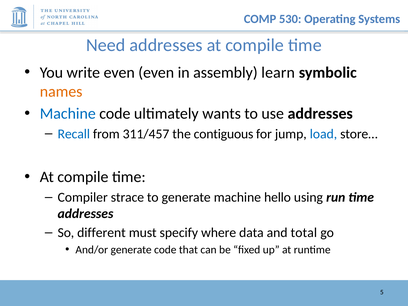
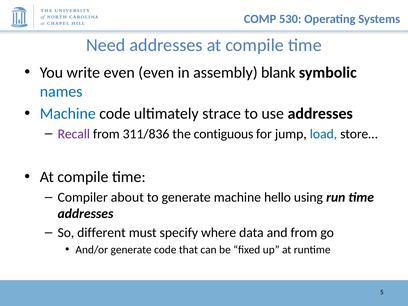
learn: learn -> blank
names colour: orange -> blue
wants: wants -> strace
Recall colour: blue -> purple
311/457: 311/457 -> 311/836
strace: strace -> about
and total: total -> from
